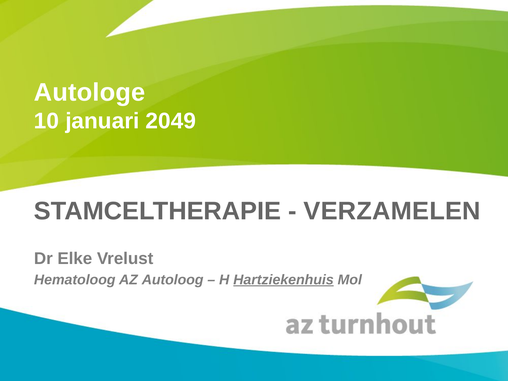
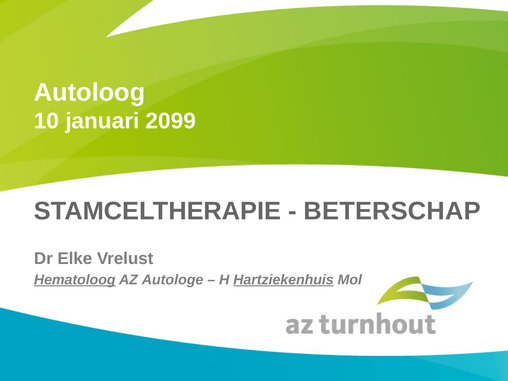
Autologe: Autologe -> Autoloog
2049: 2049 -> 2099
VERZAMELEN: VERZAMELEN -> BETERSCHAP
Hematoloog underline: none -> present
Autoloog: Autoloog -> Autologe
